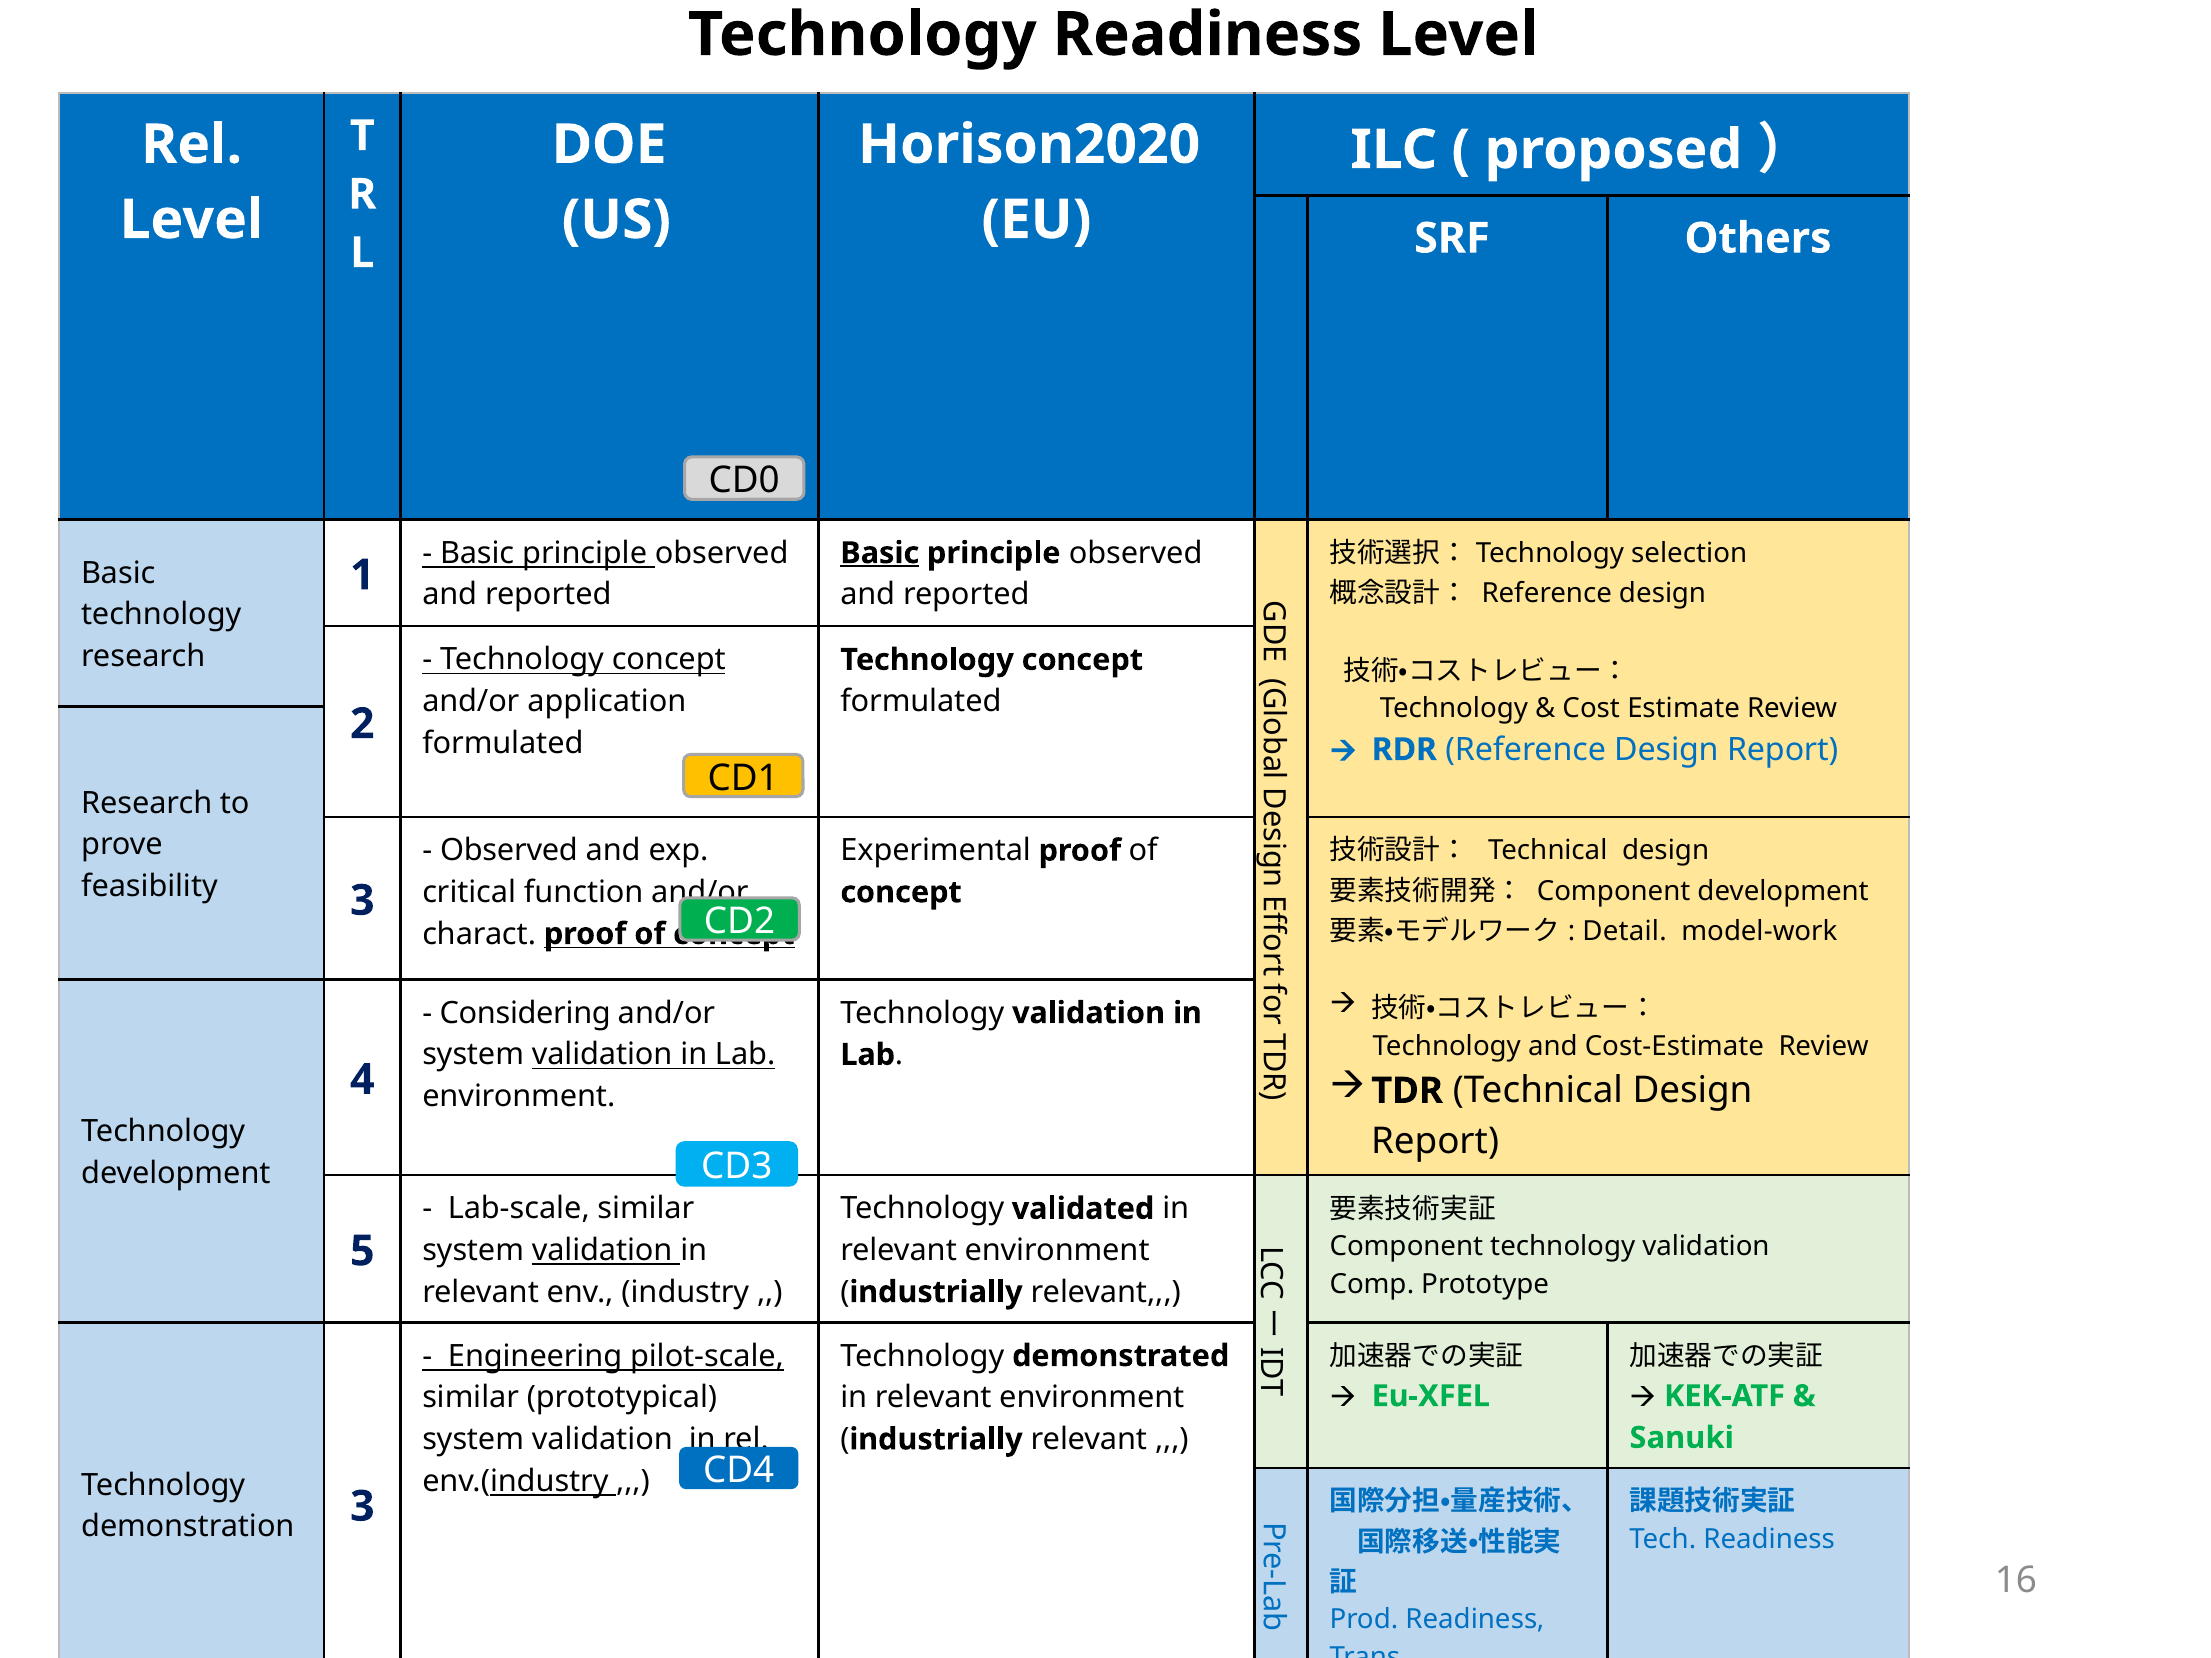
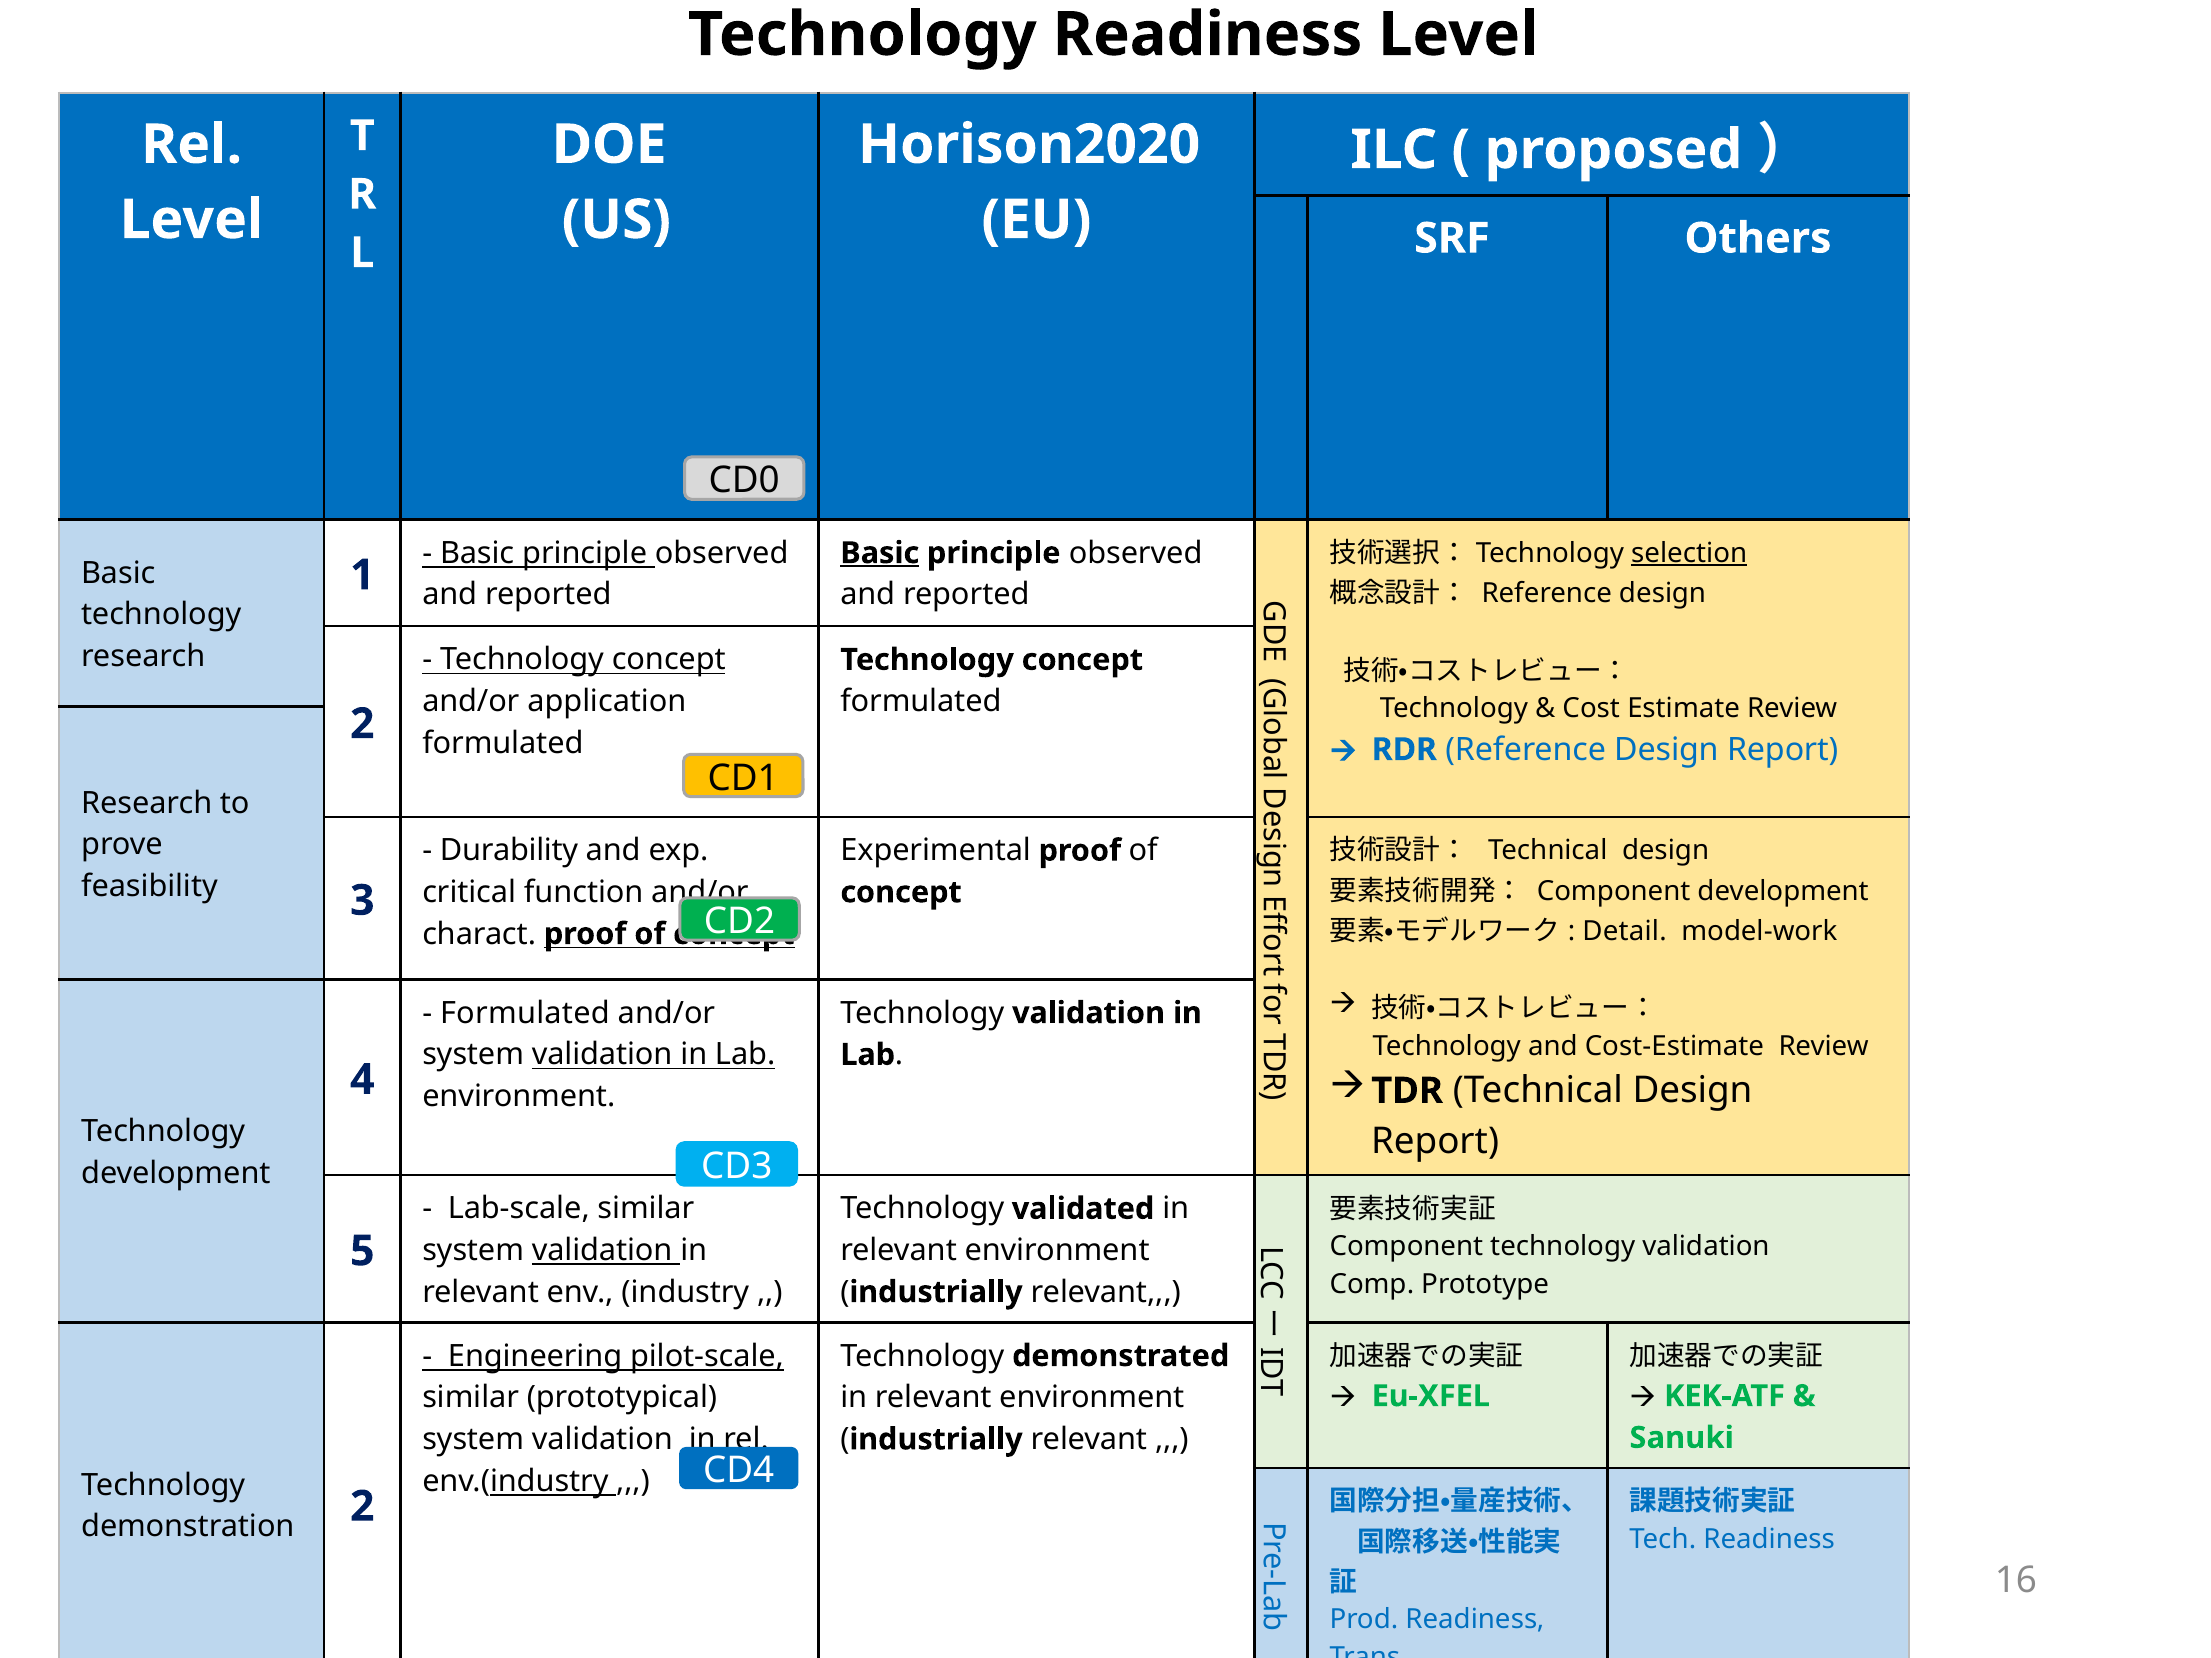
selection underline: none -> present
Observed at (509, 851): Observed -> Durability
Considering at (525, 1013): Considering -> Formulated
demonstration 3: 3 -> 2
